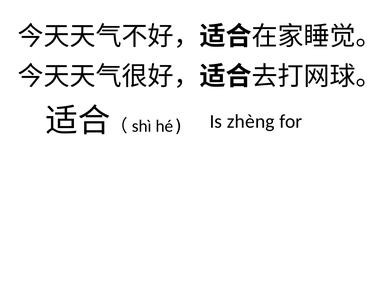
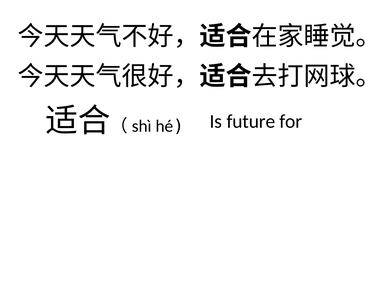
zhèng: zhèng -> future
